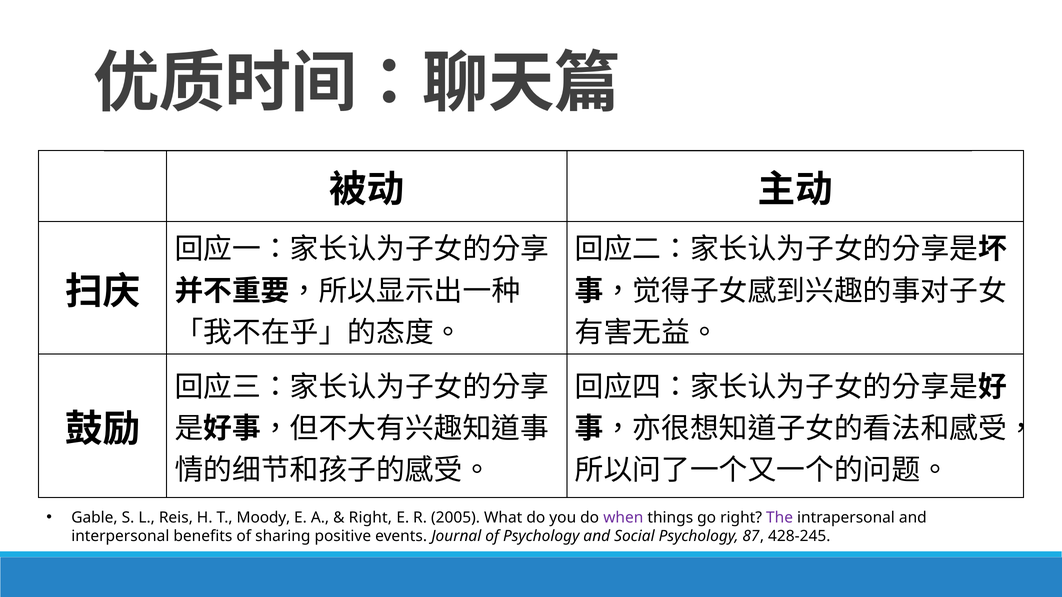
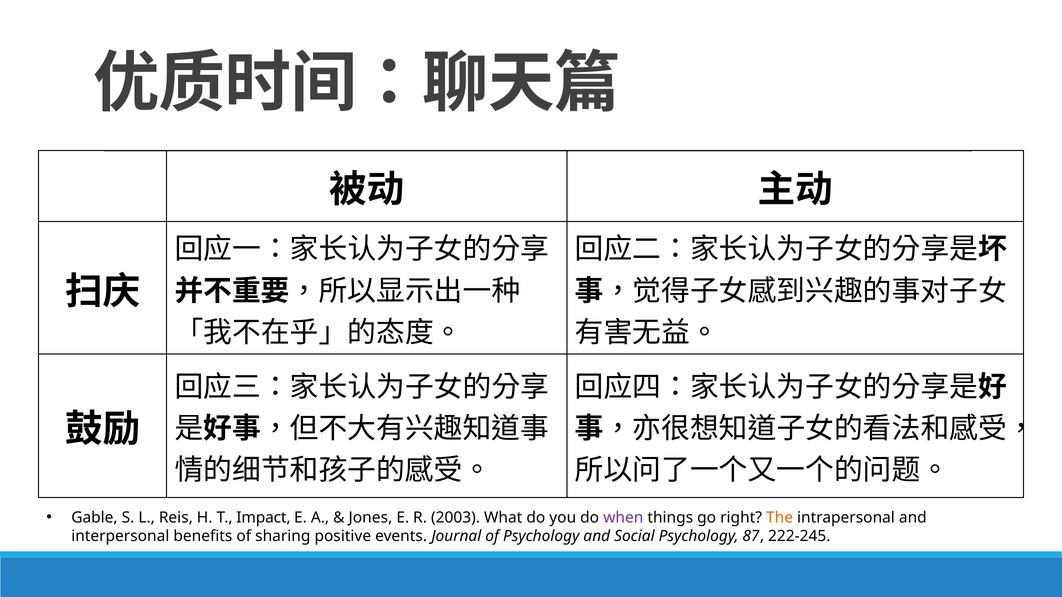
Moody: Moody -> Impact
Right at (370, 518): Right -> Jones
2005: 2005 -> 2003
The colour: purple -> orange
428-245: 428-245 -> 222-245
